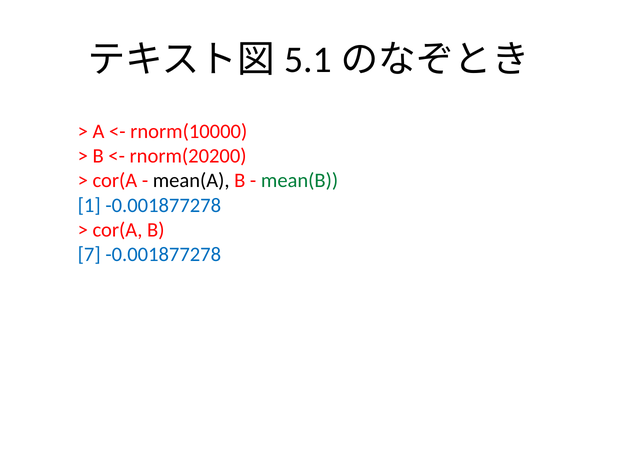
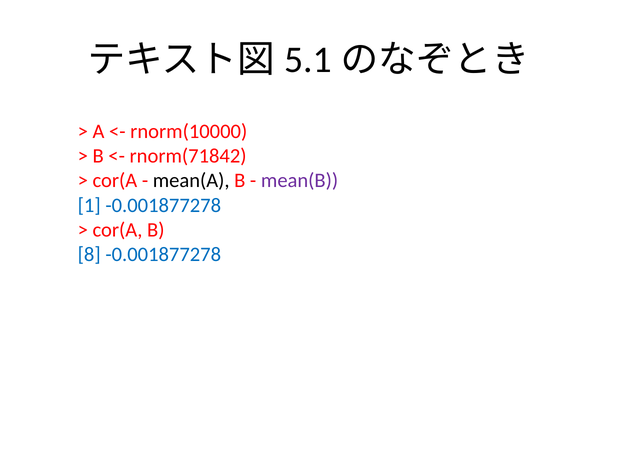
rnorm(20200: rnorm(20200 -> rnorm(71842
mean(B colour: green -> purple
7: 7 -> 8
